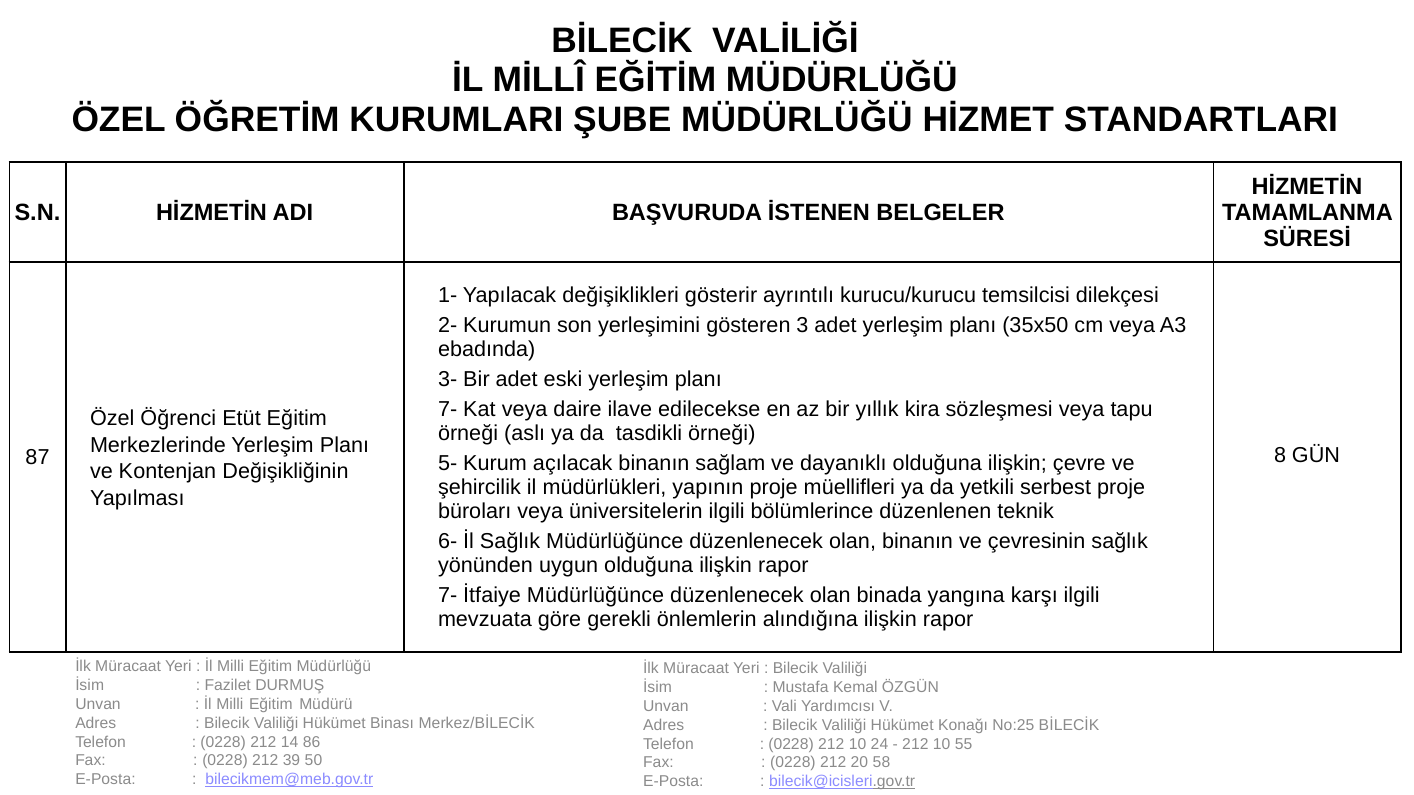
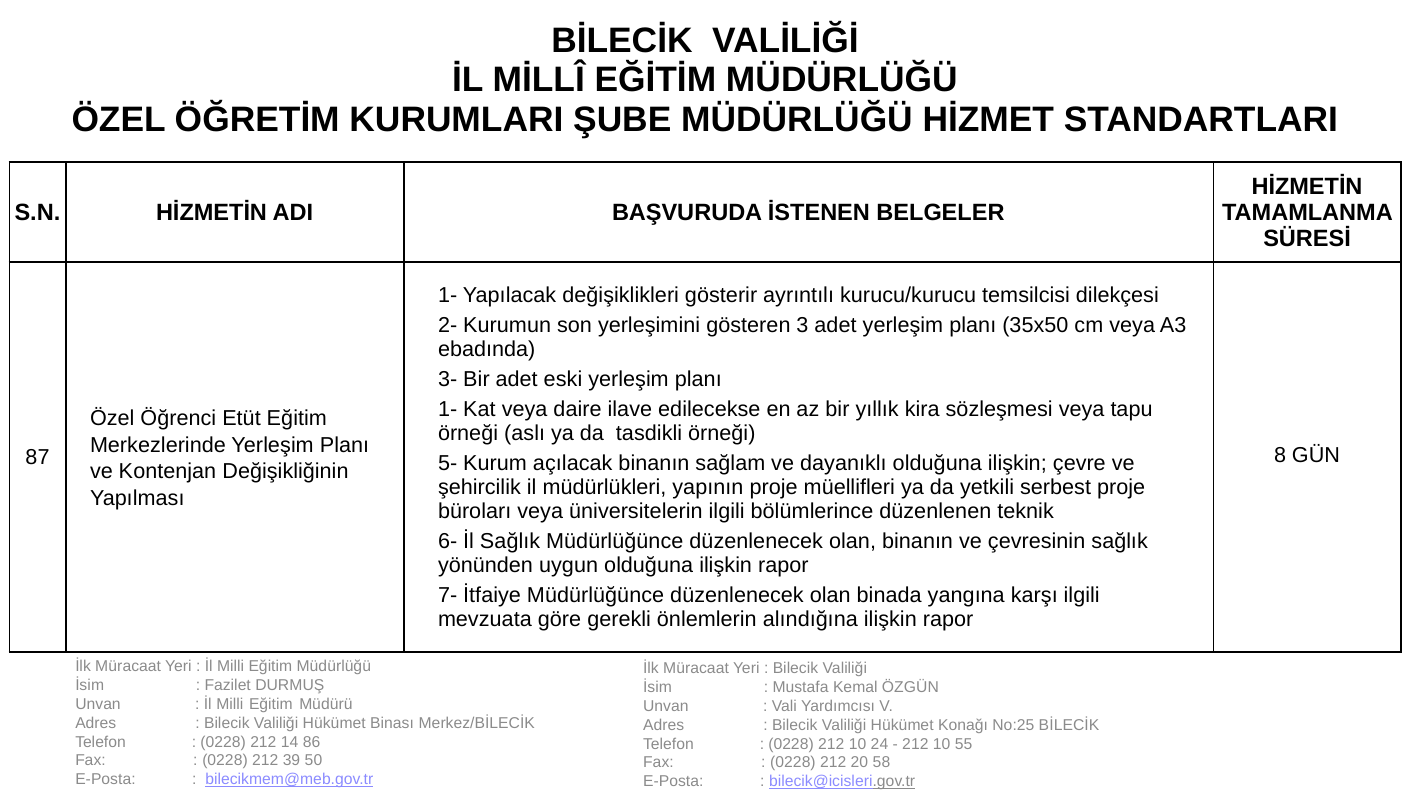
7- at (448, 409): 7- -> 1-
